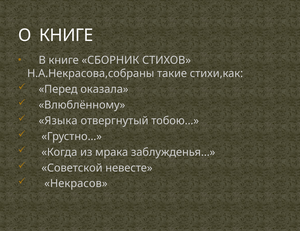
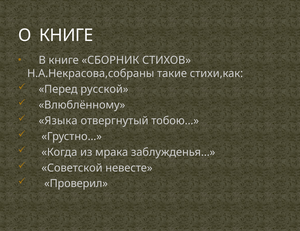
оказала: оказала -> русской
Некрасов: Некрасов -> Проверил
